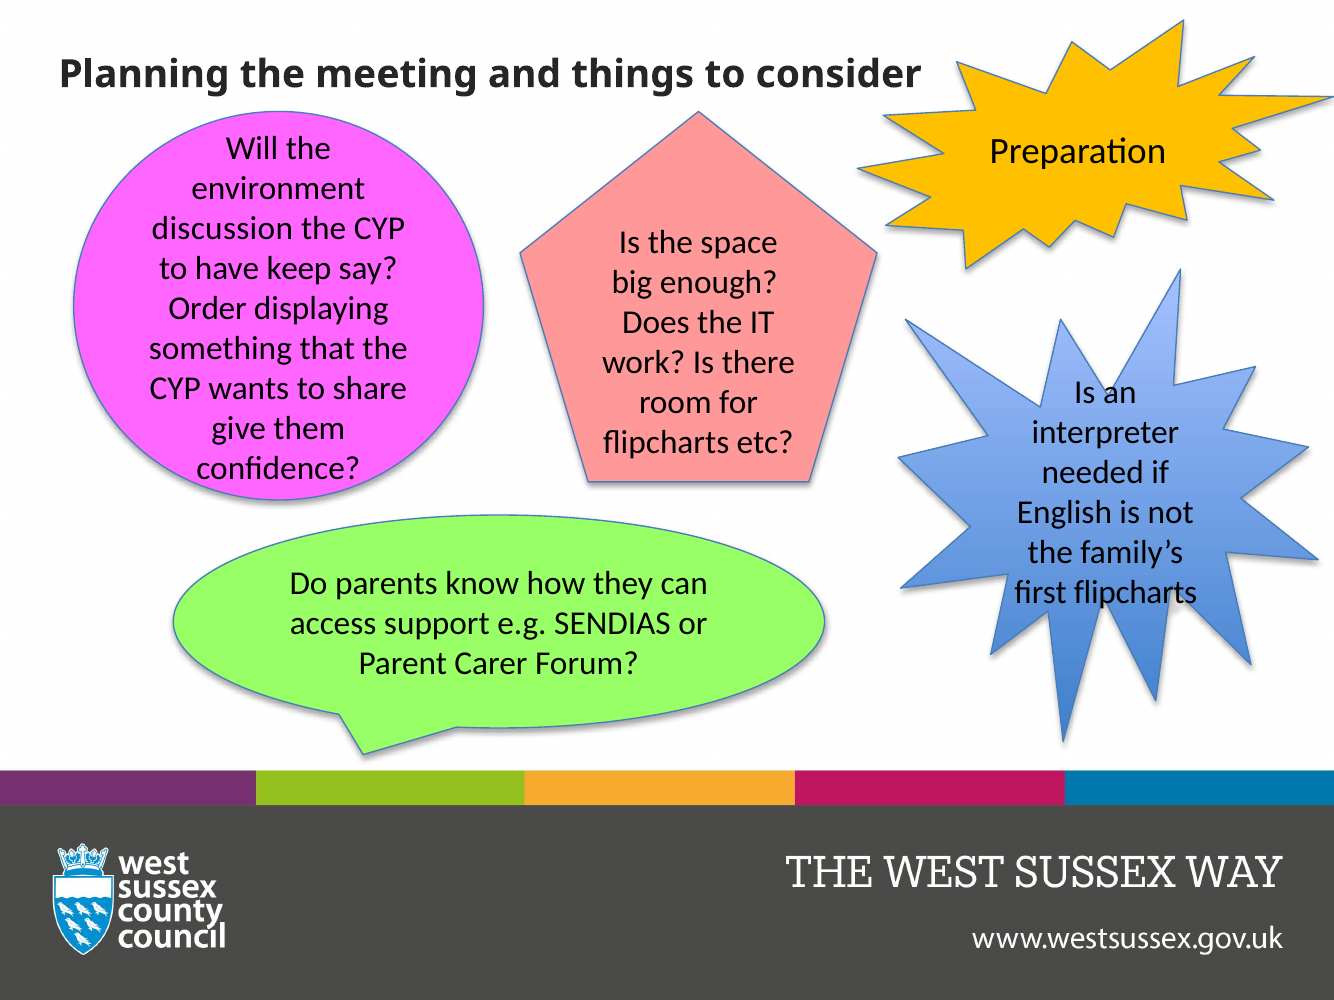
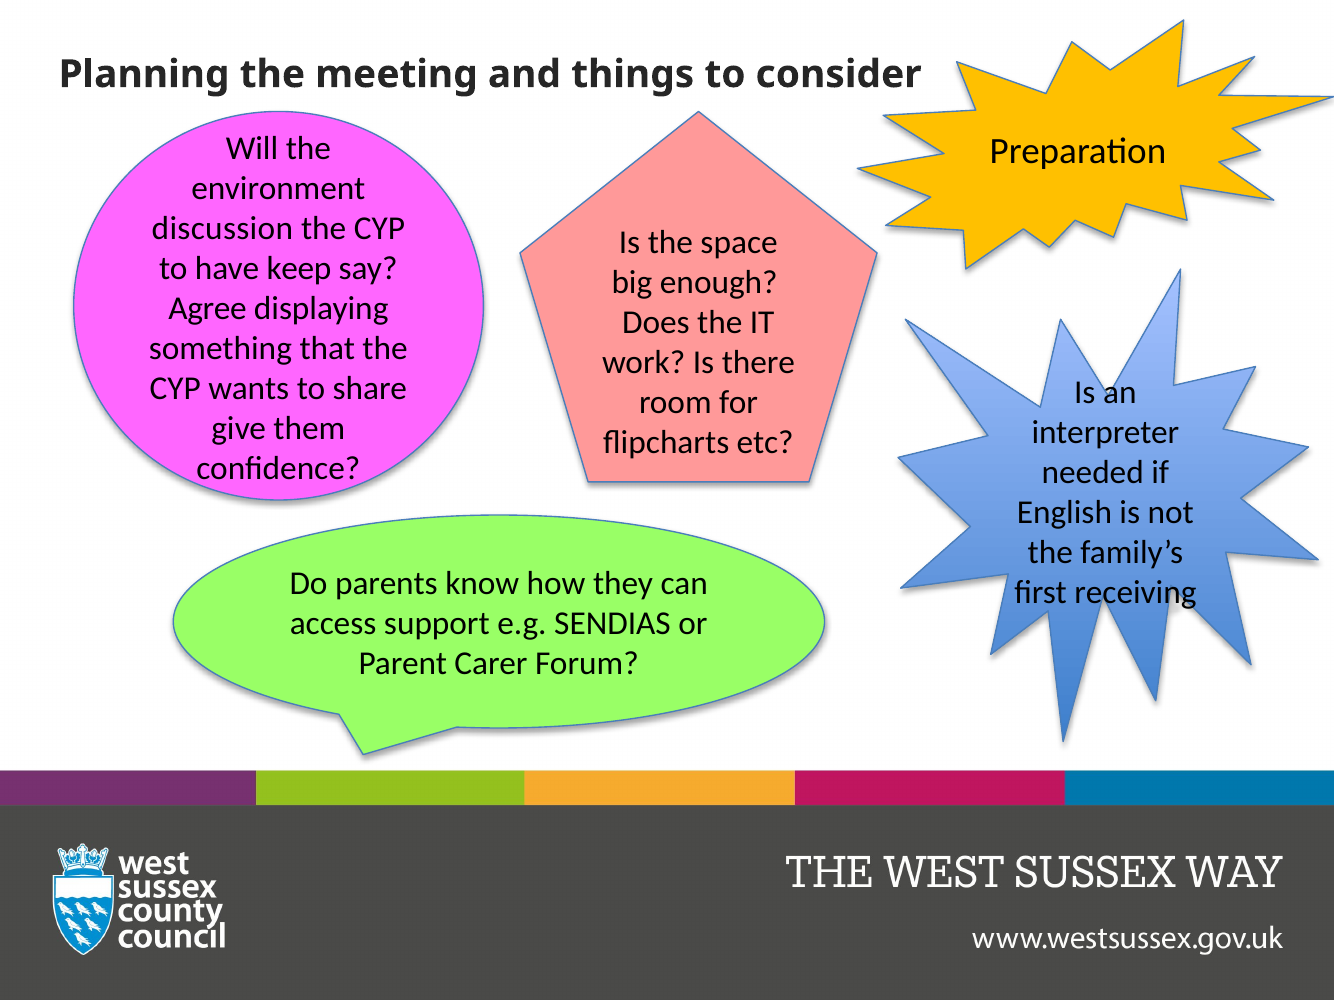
Order: Order -> Agree
first flipcharts: flipcharts -> receiving
